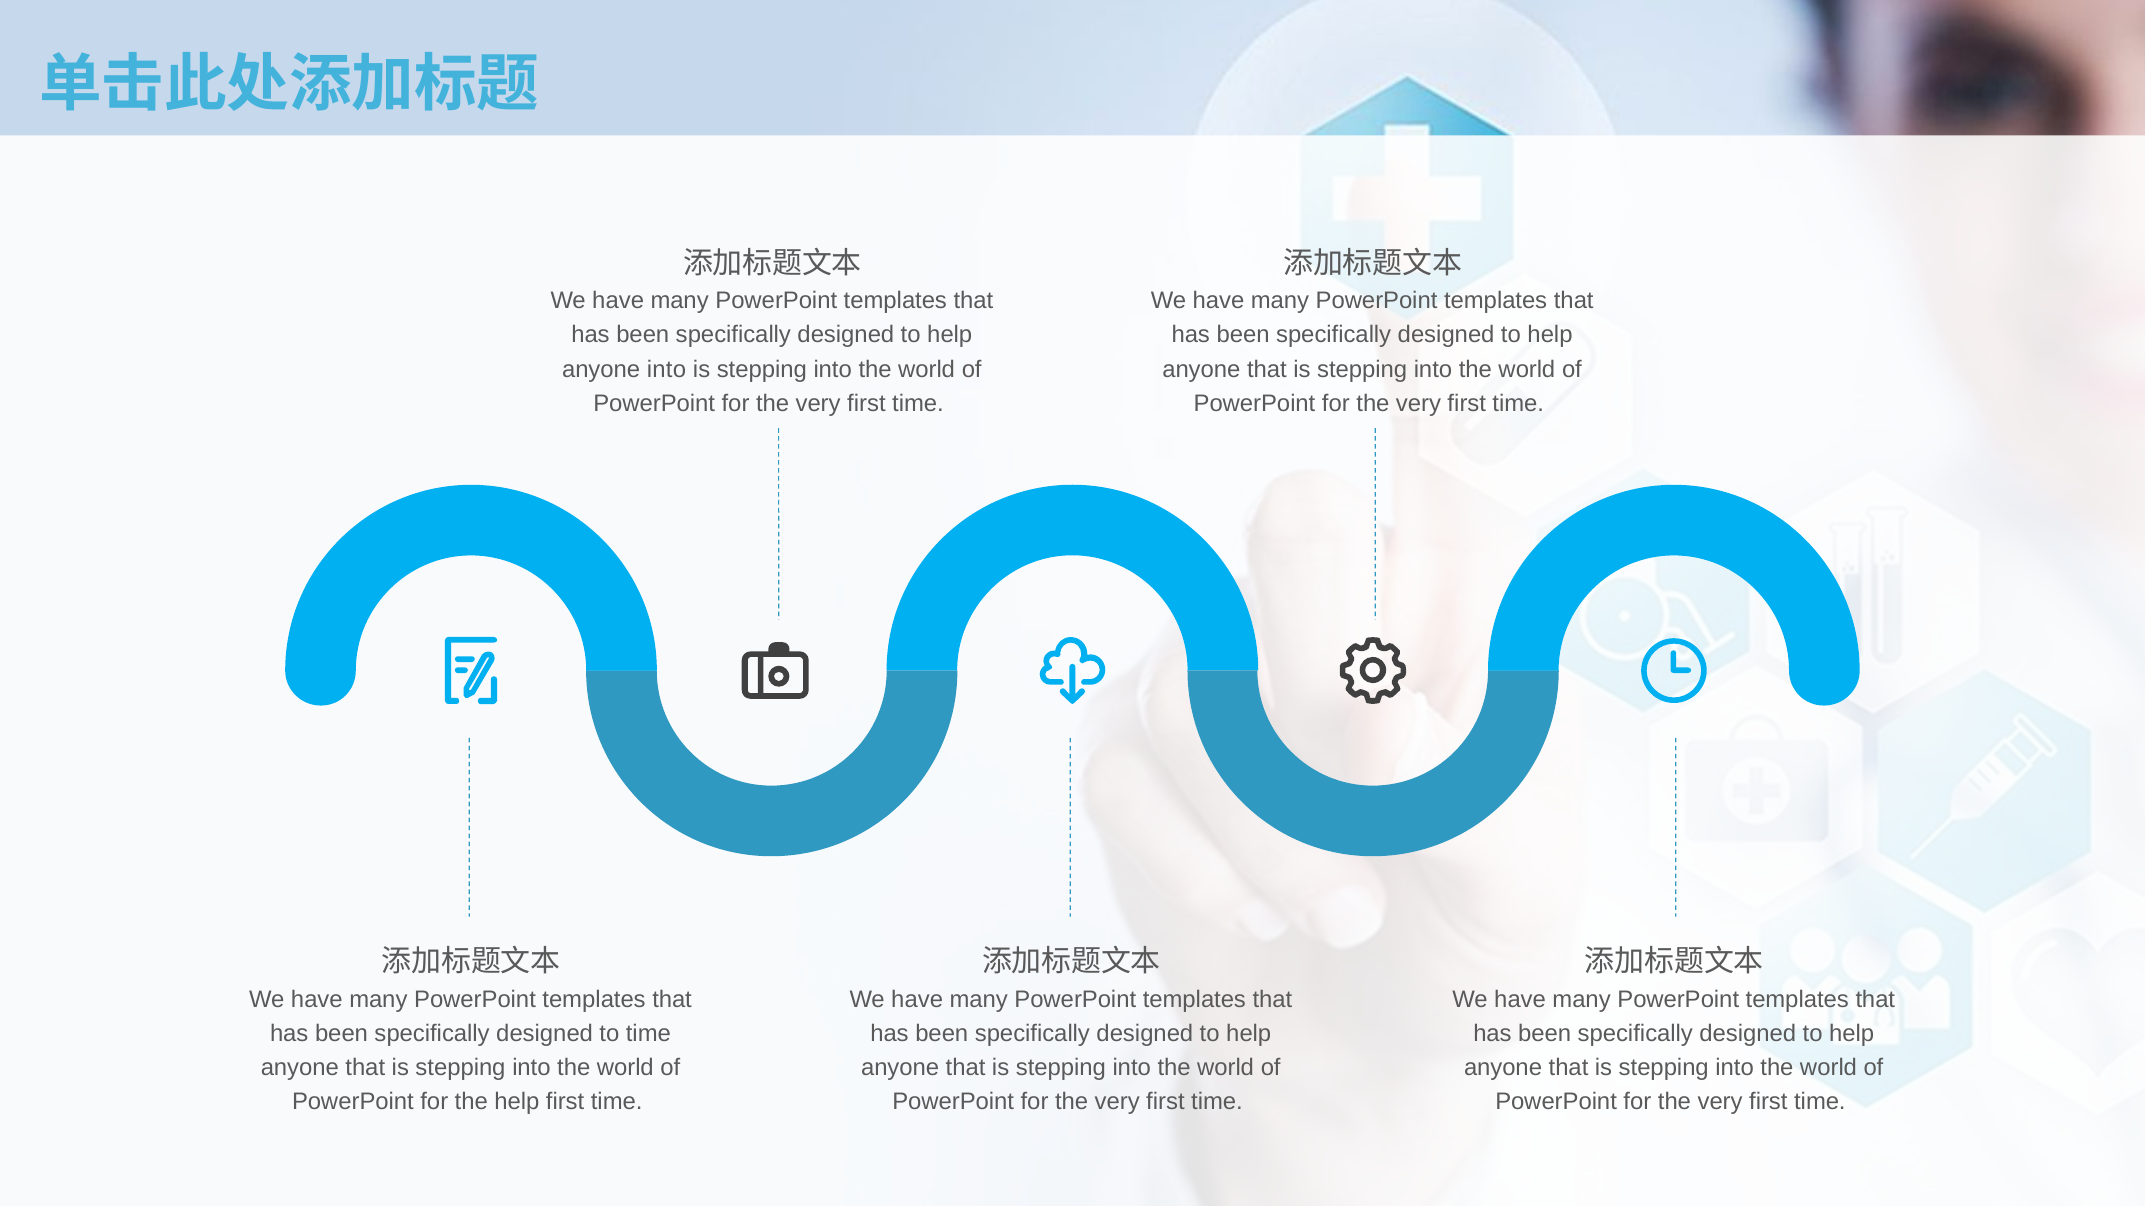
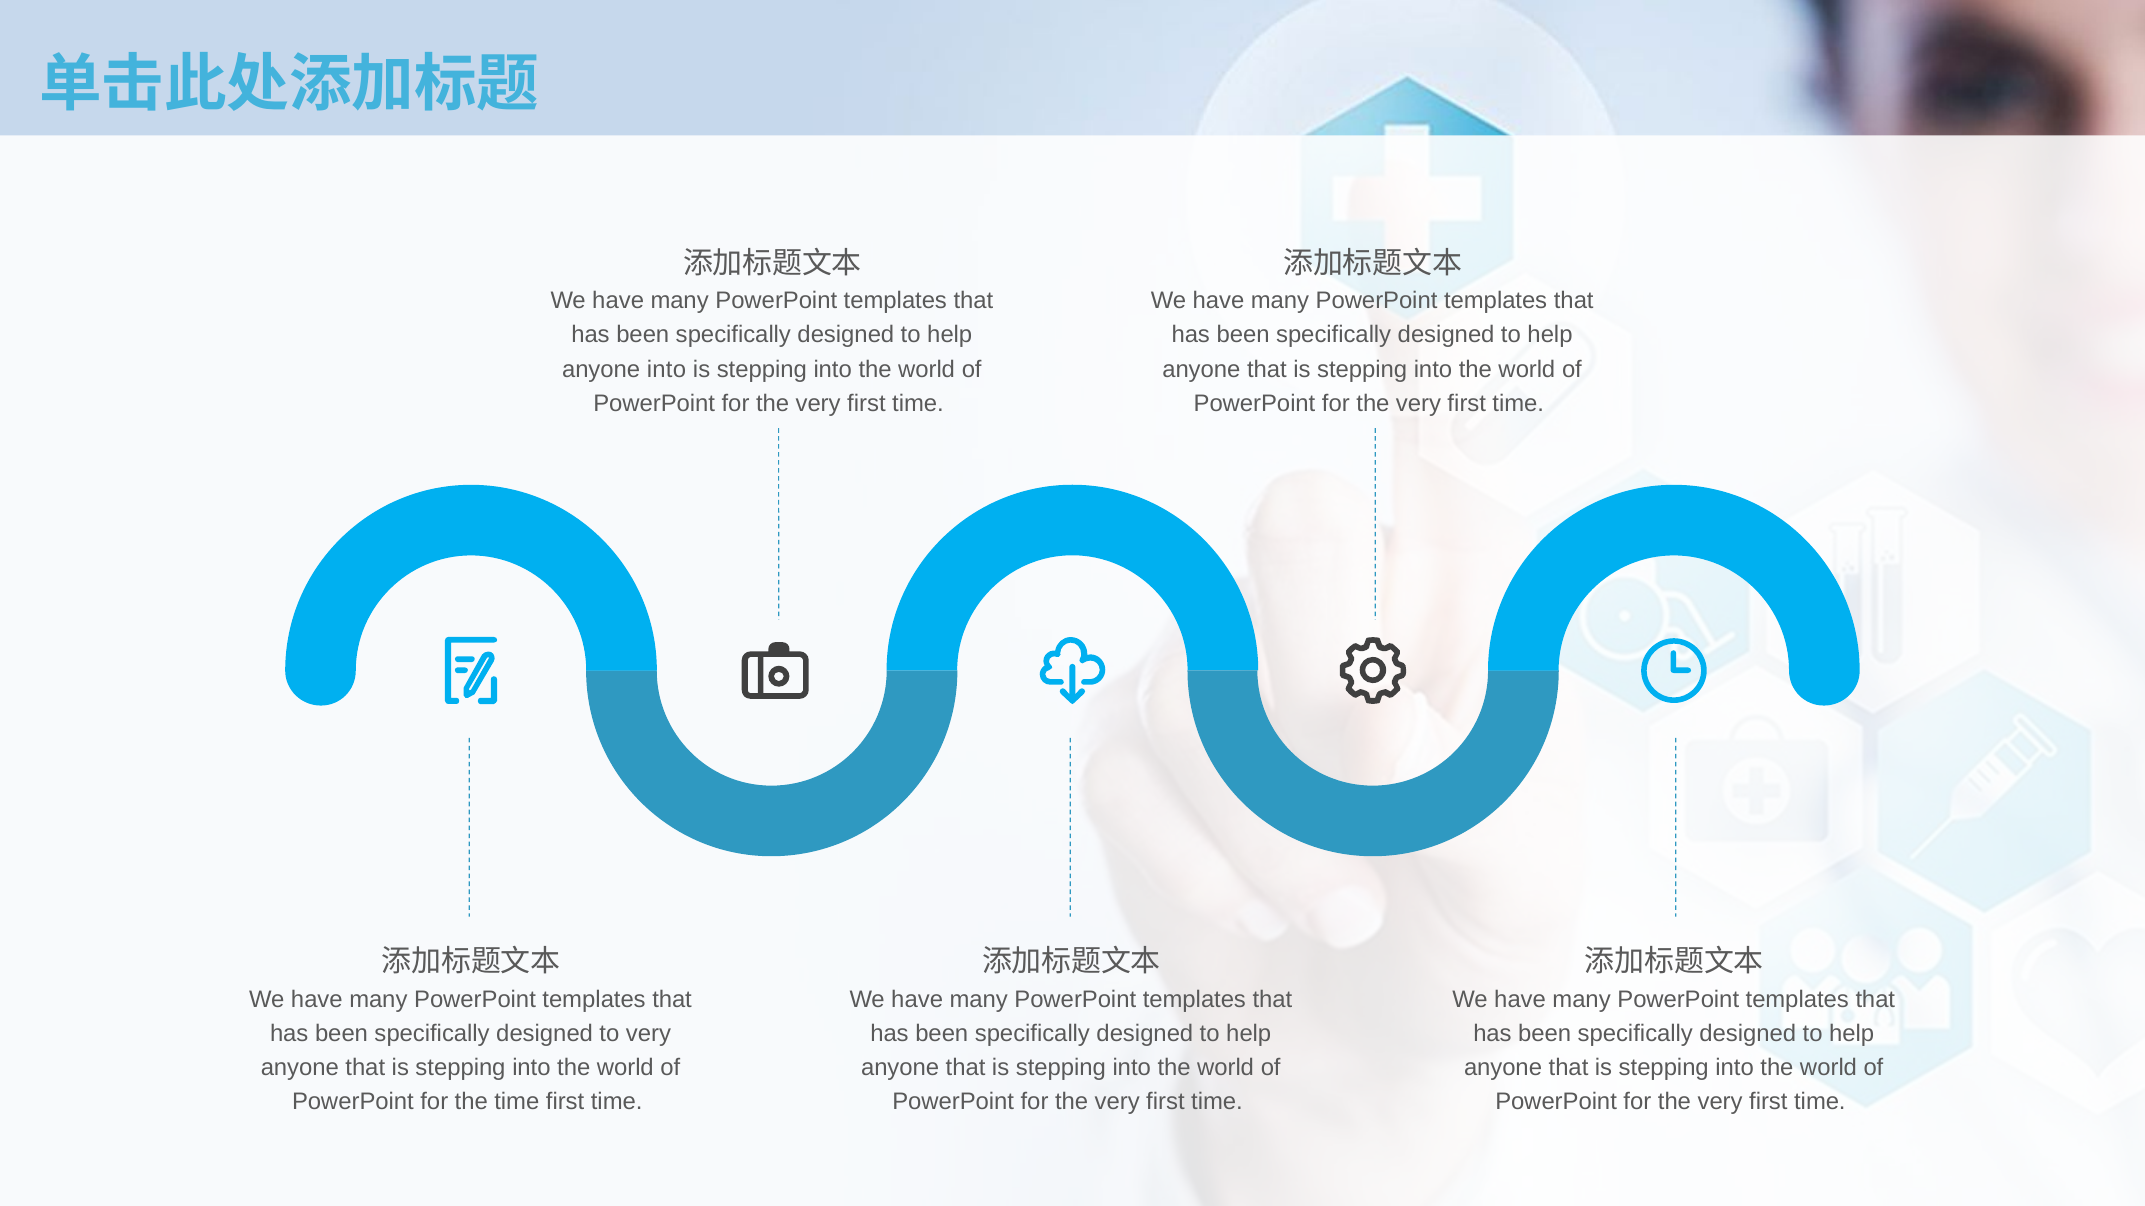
to time: time -> very
the help: help -> time
